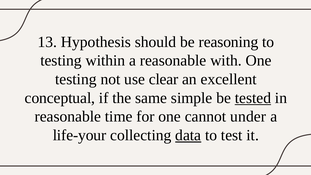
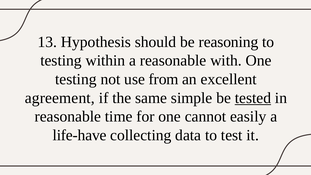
clear: clear -> from
conceptual: conceptual -> agreement
under: under -> easily
life-your: life-your -> life-have
data underline: present -> none
